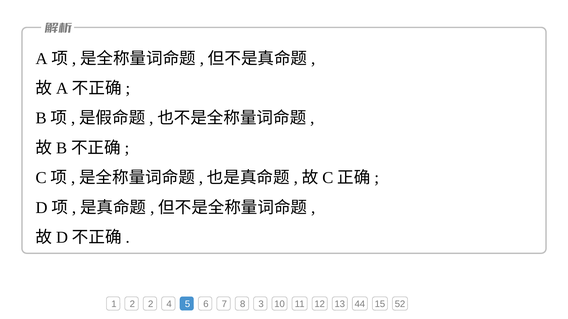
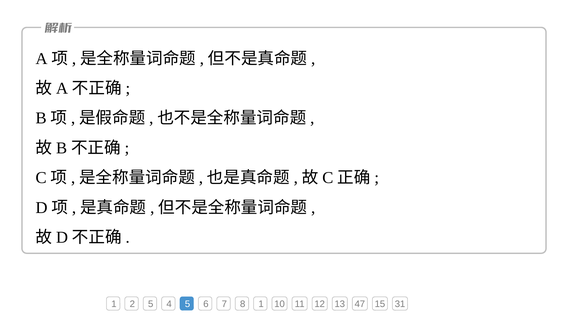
2 2: 2 -> 5
8 3: 3 -> 1
44: 44 -> 47
52: 52 -> 31
